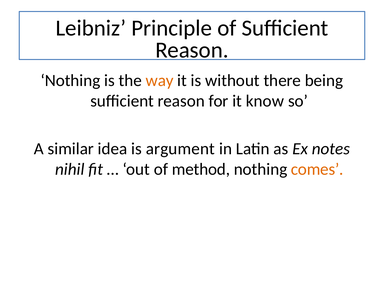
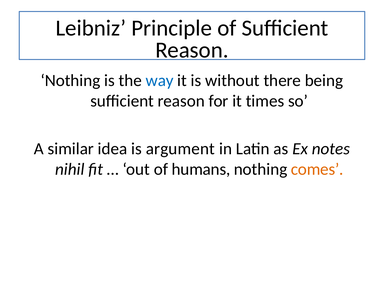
way colour: orange -> blue
know: know -> times
method: method -> humans
